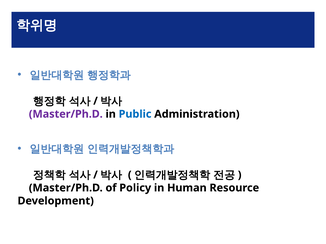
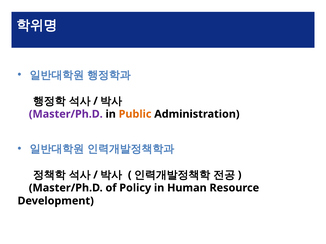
Public colour: blue -> orange
